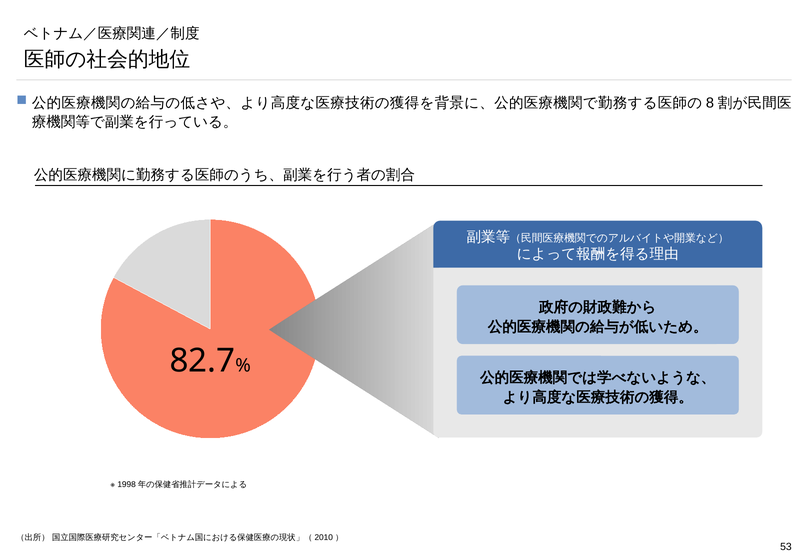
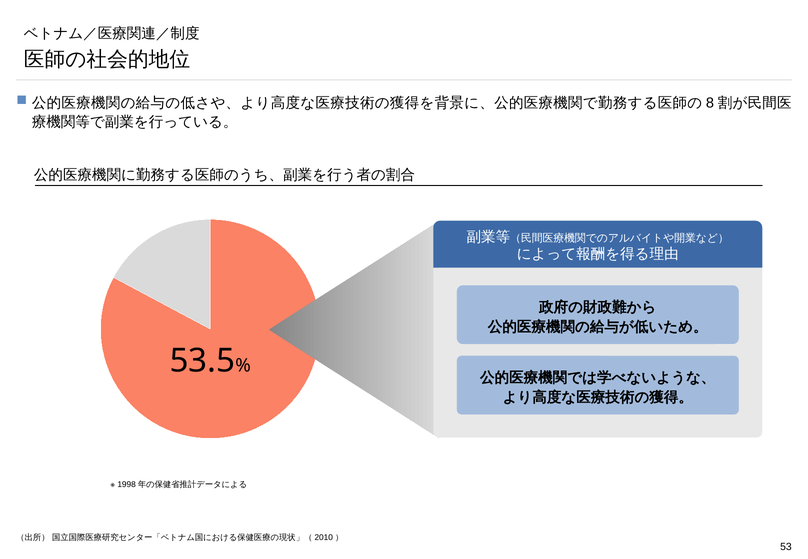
82.7: 82.7 -> 53.5
